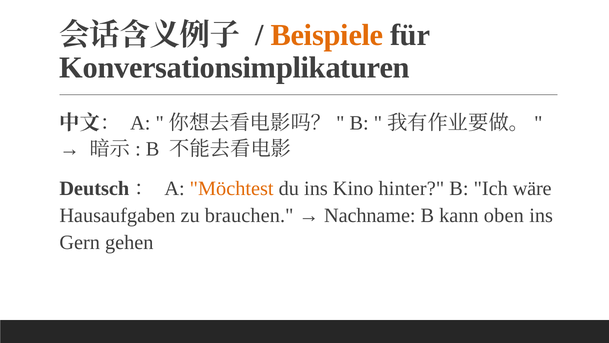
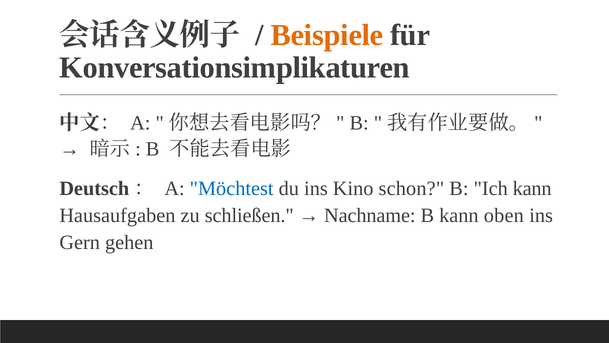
Möchtest colour: orange -> blue
hinter: hinter -> schon
Ich wäre: wäre -> kann
brauchen: brauchen -> schließen
